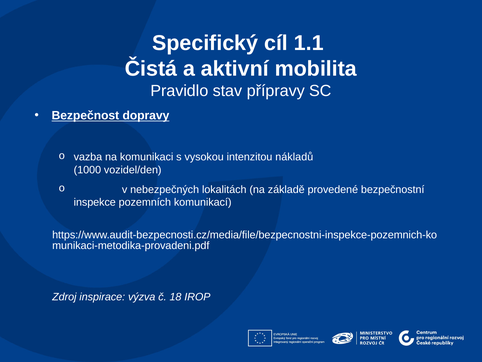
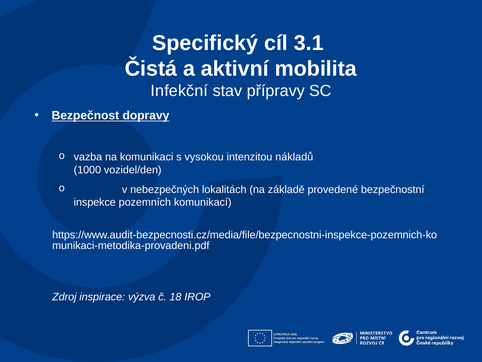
1.1: 1.1 -> 3.1
Pravidlo: Pravidlo -> Infekční
